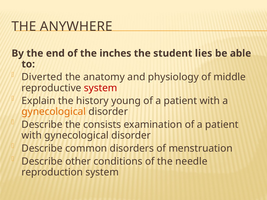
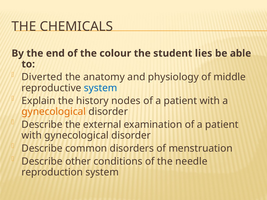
ANYWHERE: ANYWHERE -> CHEMICALS
inches: inches -> colour
system at (101, 88) colour: red -> blue
young: young -> nodes
consists: consists -> external
